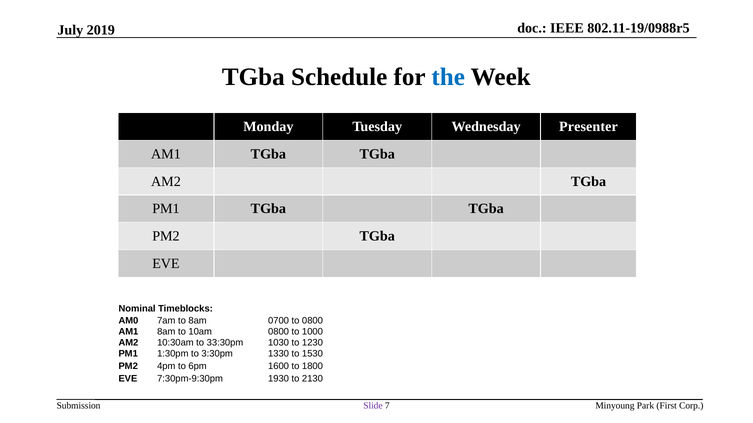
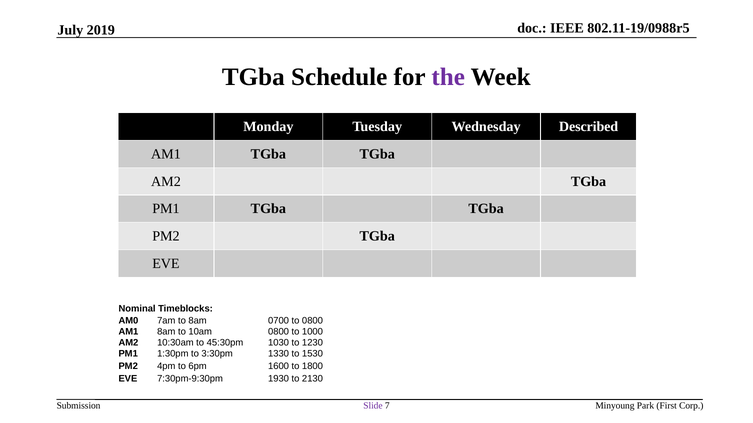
the colour: blue -> purple
Presenter: Presenter -> Described
33:30pm: 33:30pm -> 45:30pm
